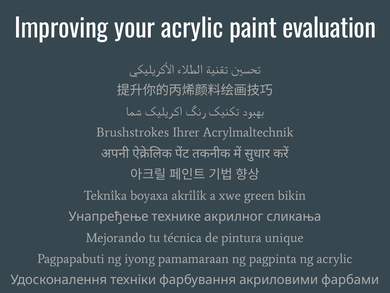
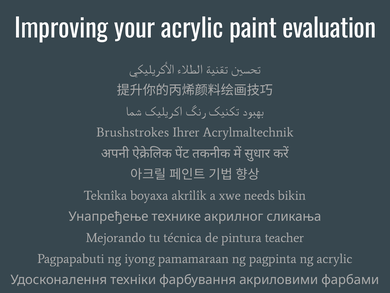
green: green -> needs
unique: unique -> teacher
